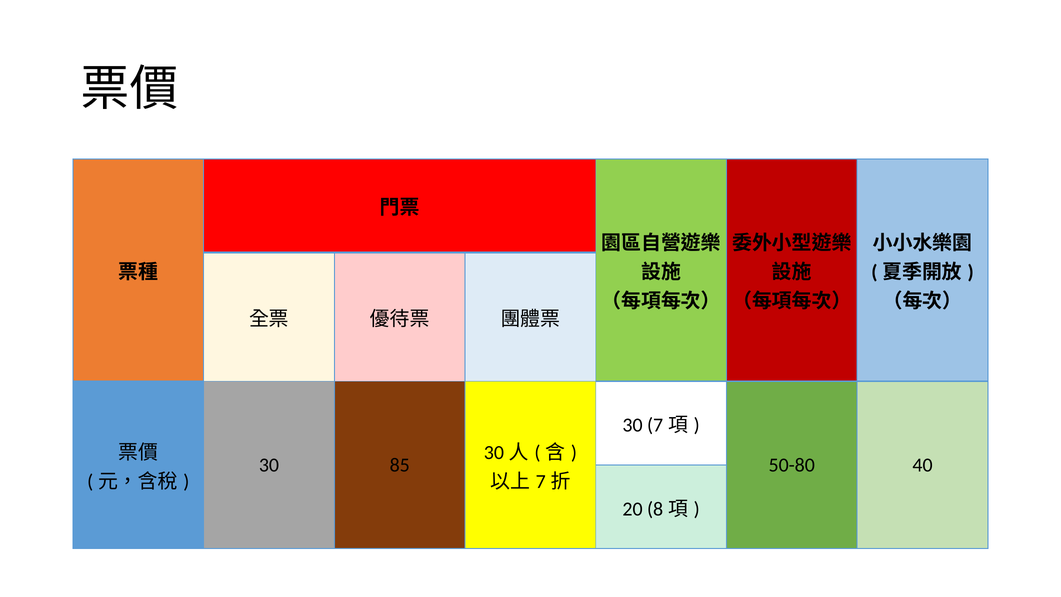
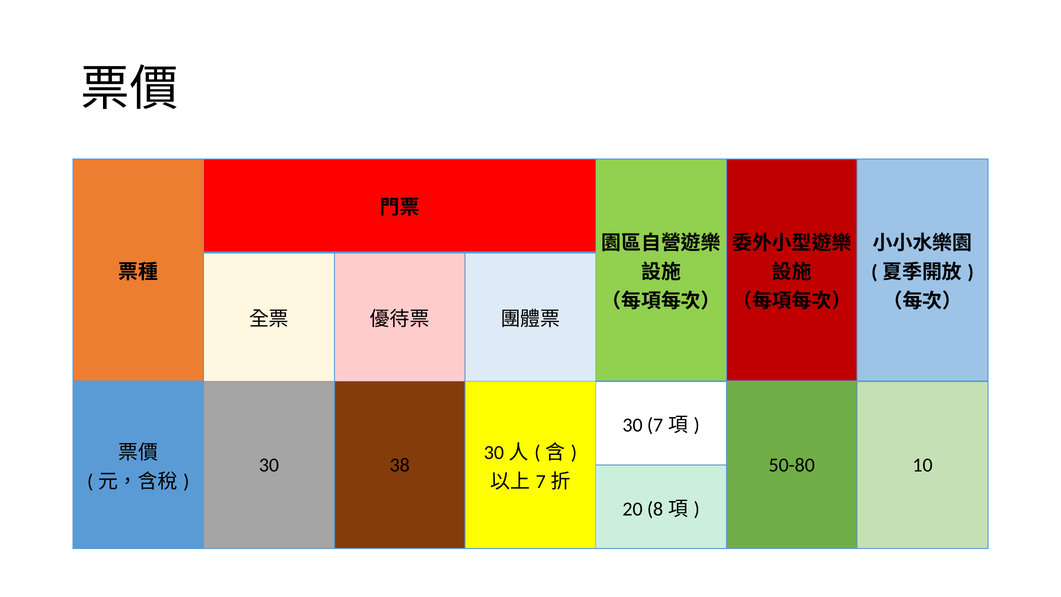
85: 85 -> 38
40: 40 -> 10
